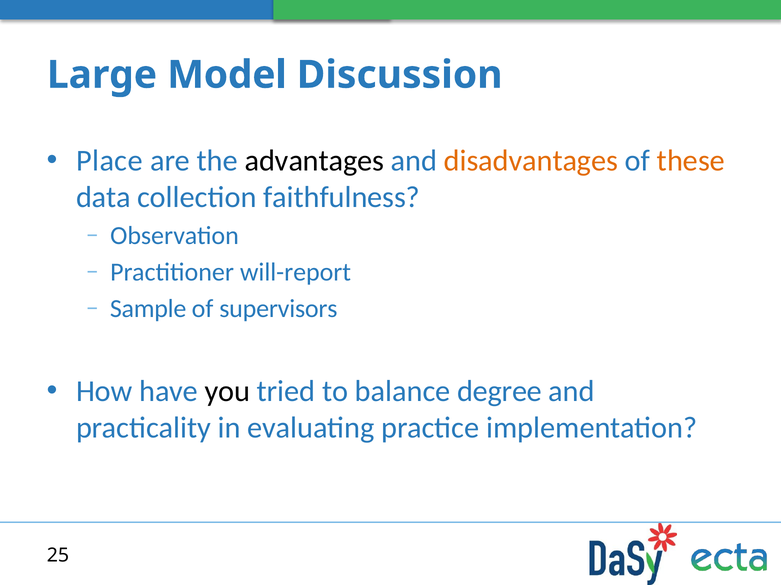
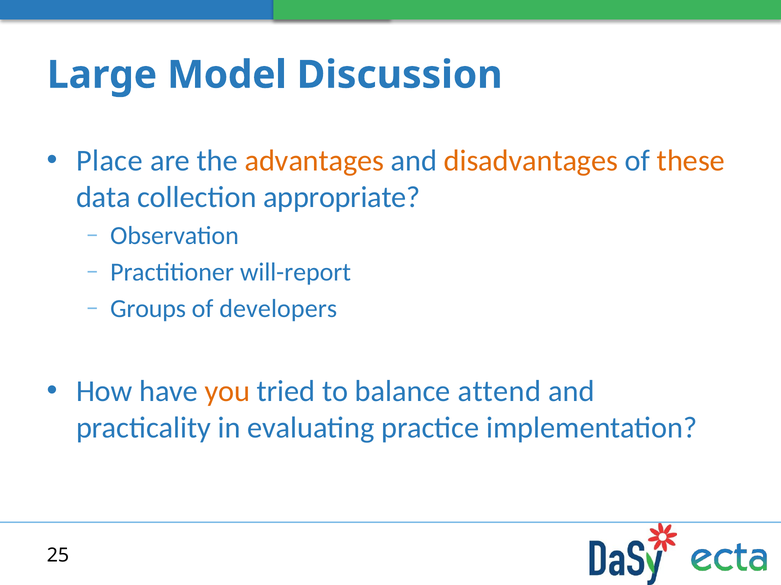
advantages colour: black -> orange
faithfulness: faithfulness -> appropriate
Sample: Sample -> Groups
supervisors: supervisors -> developers
you colour: black -> orange
degree: degree -> attend
